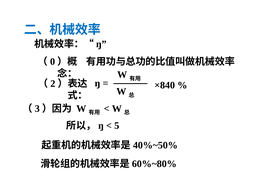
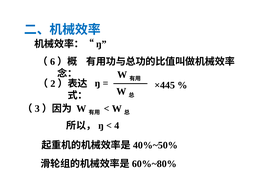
0: 0 -> 6
×840: ×840 -> ×445
5: 5 -> 4
